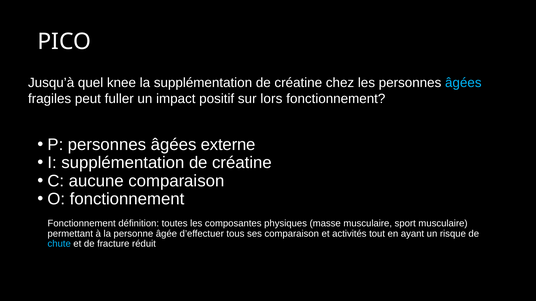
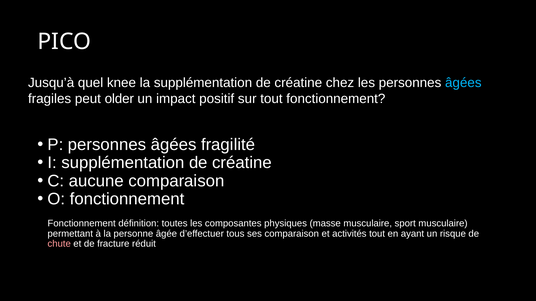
fuller: fuller -> older
sur lors: lors -> tout
externe: externe -> fragilité
chute colour: light blue -> pink
